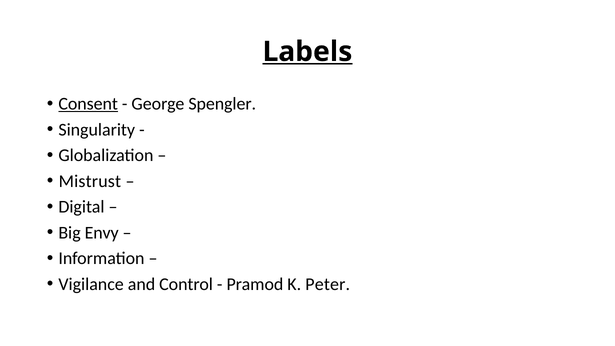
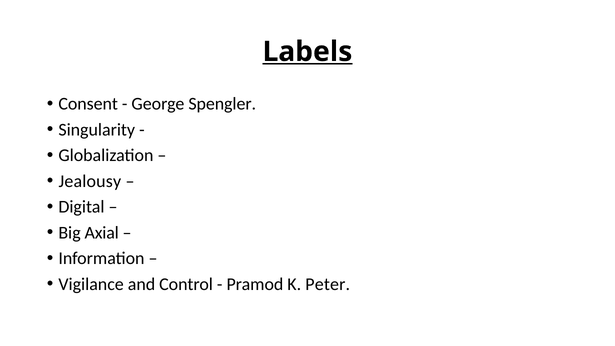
Consent underline: present -> none
Mistrust: Mistrust -> Jealousy
Envy: Envy -> Axial
